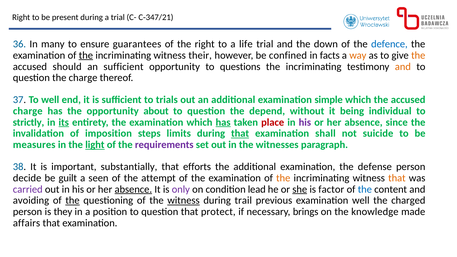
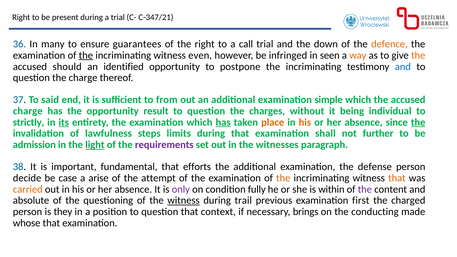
life: life -> call
defence colour: blue -> orange
their: their -> even
confined: confined -> infringed
facts: facts -> seen
an sufficient: sufficient -> identified
questions: questions -> postpone
and at (403, 67) colour: orange -> blue
To well: well -> said
trials: trials -> from
about: about -> result
depend: depend -> charges
place colour: red -> orange
his at (305, 122) colour: purple -> orange
the at (418, 122) underline: none -> present
imposition: imposition -> lawfulness
that at (240, 134) underline: present -> none
suicide: suicide -> further
measures: measures -> admission
substantially: substantially -> fundamental
guilt: guilt -> case
seen: seen -> arise
carried colour: purple -> orange
absence at (133, 189) underline: present -> none
lead: lead -> fully
she underline: present -> none
factor: factor -> within
the at (365, 189) colour: blue -> purple
avoiding: avoiding -> absolute
the at (73, 201) underline: present -> none
examination well: well -> first
protect: protect -> context
knowledge: knowledge -> conducting
affairs: affairs -> whose
